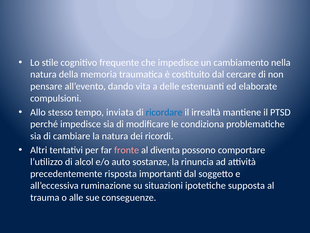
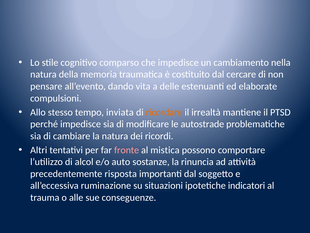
frequente: frequente -> comparso
ricordare colour: blue -> orange
condiziona: condiziona -> autostrade
diventa: diventa -> mistica
supposta: supposta -> indicatori
